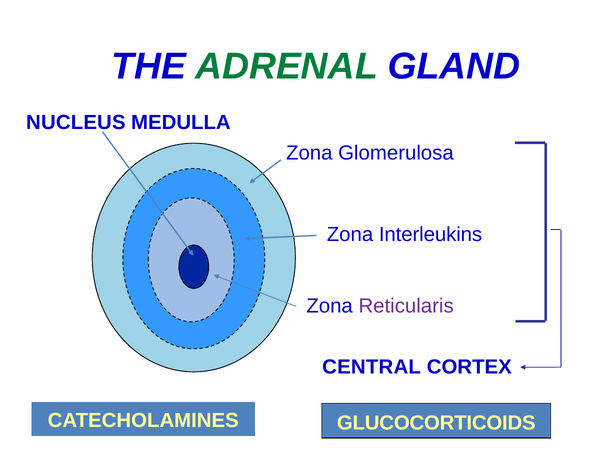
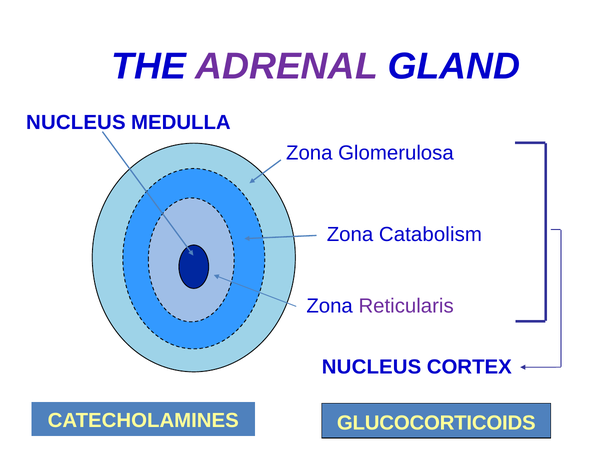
ADRENAL colour: green -> purple
Interleukins: Interleukins -> Catabolism
CENTRAL at (372, 367): CENTRAL -> NUCLEUS
